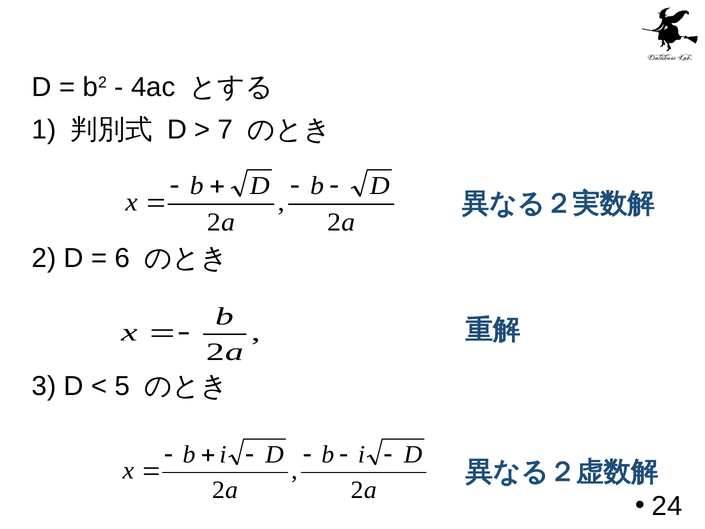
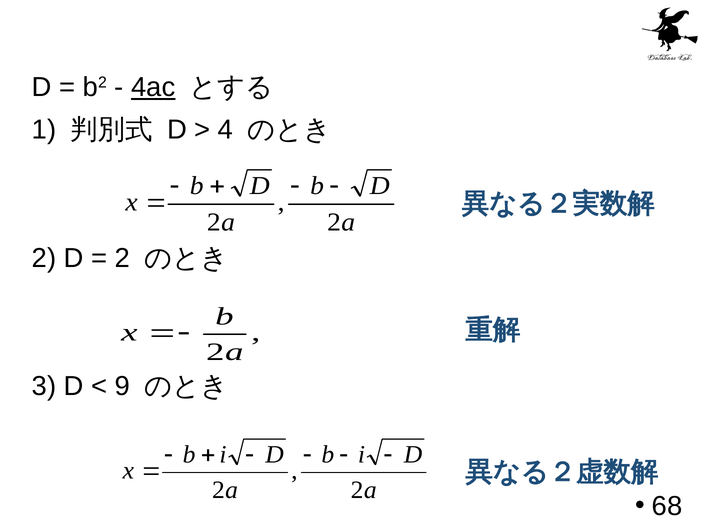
4ac underline: none -> present
7: 7 -> 4
6 at (122, 258): 6 -> 2
5: 5 -> 9
24: 24 -> 68
